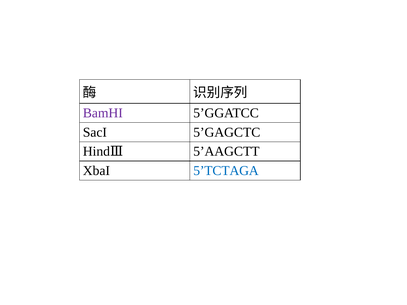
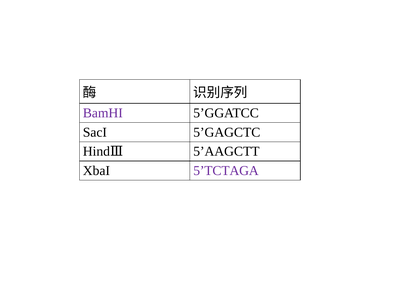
5’TCTAGA colour: blue -> purple
